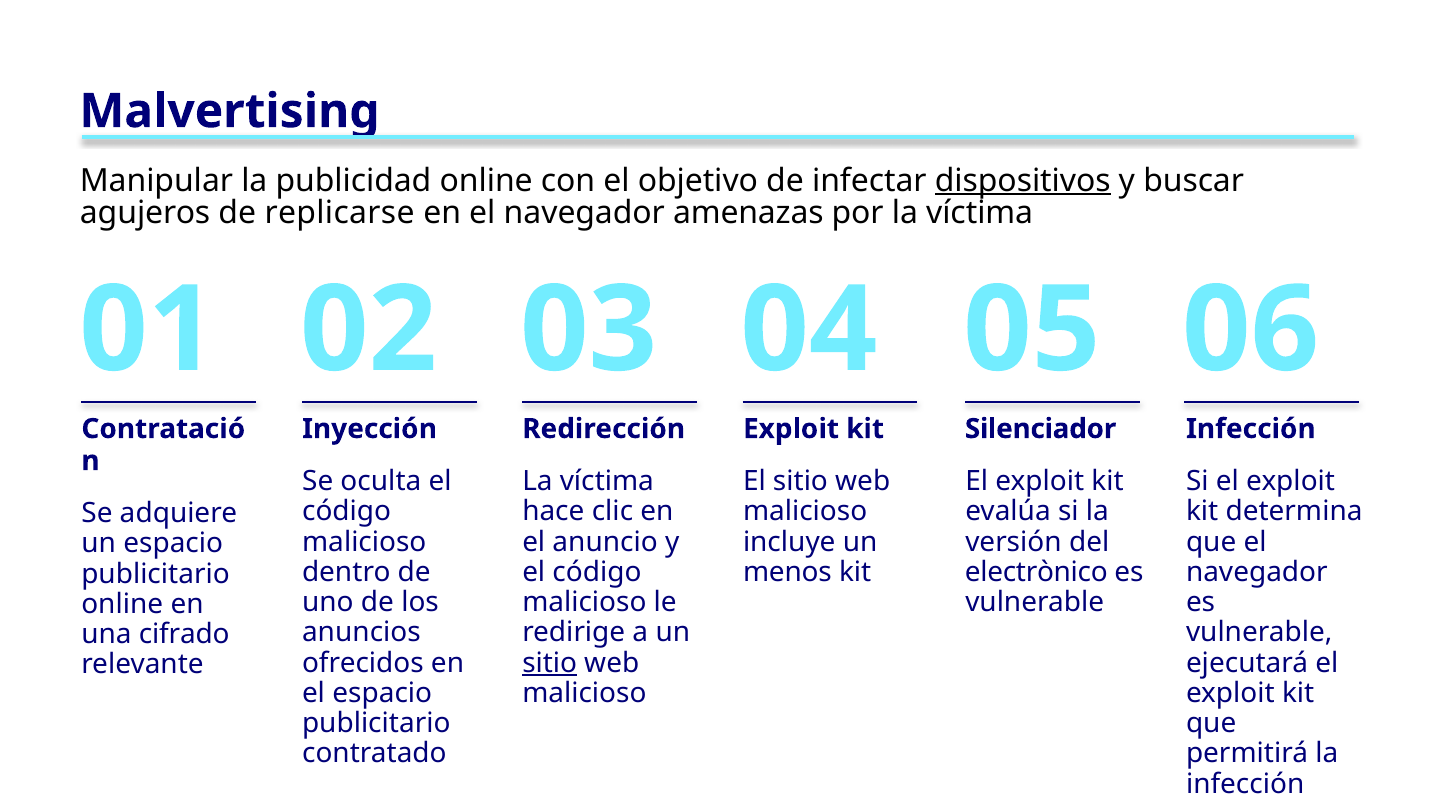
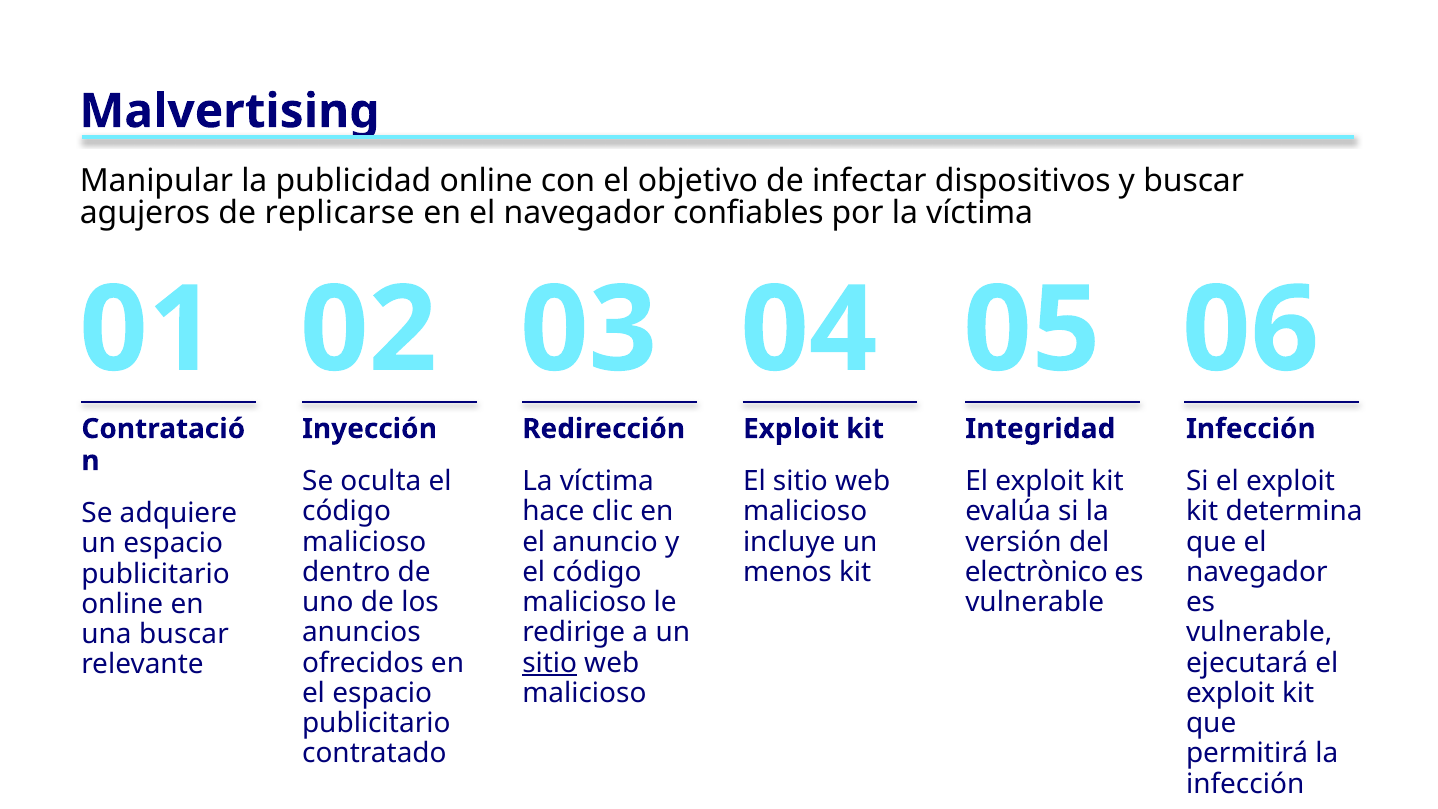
dispositivos underline: present -> none
amenazas: amenazas -> confiables
Silenciador: Silenciador -> Integridad
una cifrado: cifrado -> buscar
